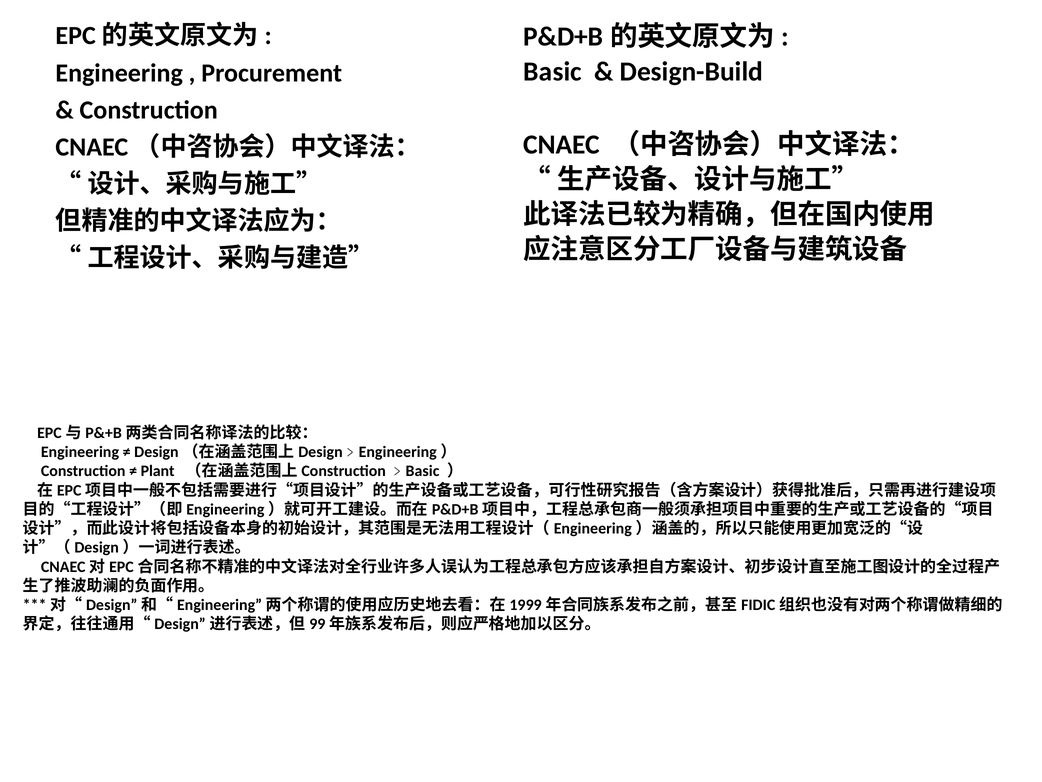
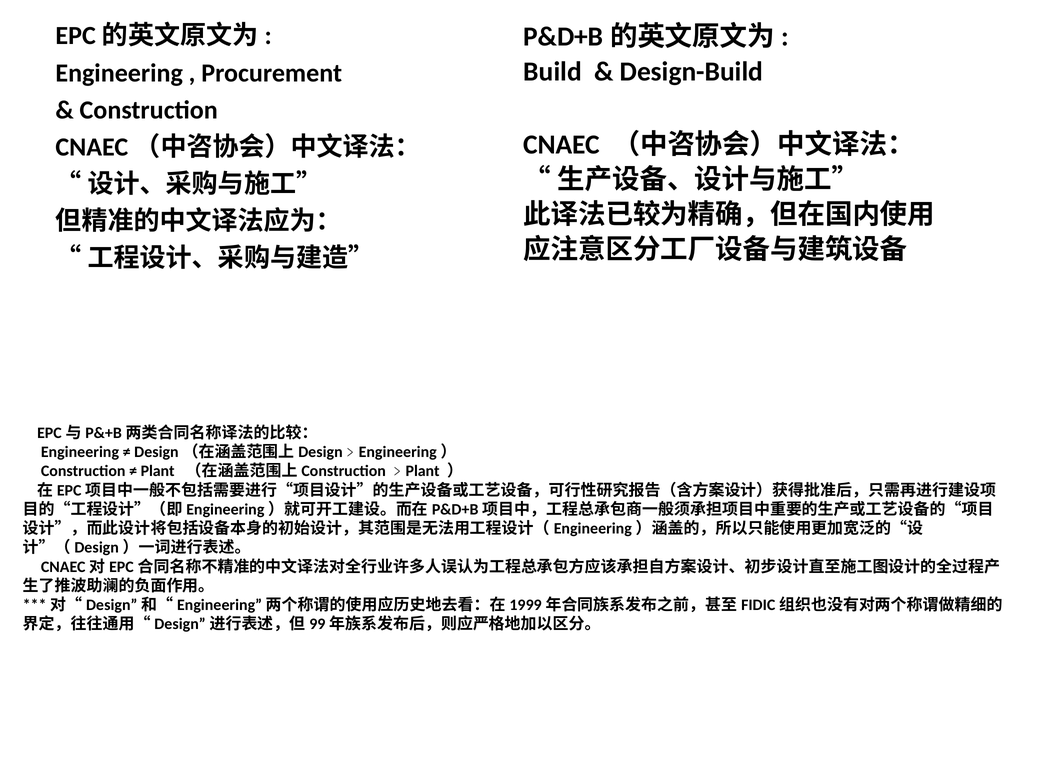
Basic at (553, 72): Basic -> Build
Basic at (423, 471): Basic -> Plant
